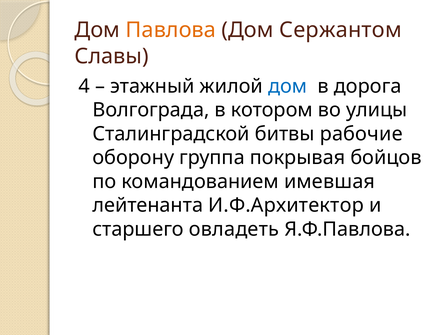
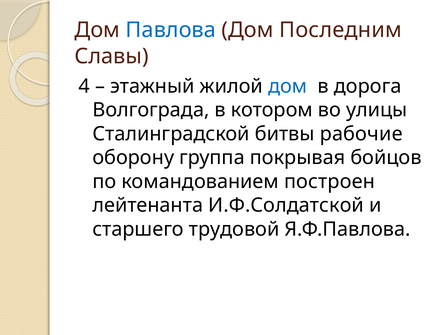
Павлова colour: orange -> blue
Сержантом: Сержантом -> Последним
имевшая: имевшая -> построен
И.Ф.Архитектор: И.Ф.Архитектор -> И.Ф.Солдатской
овладеть: овладеть -> трудовой
